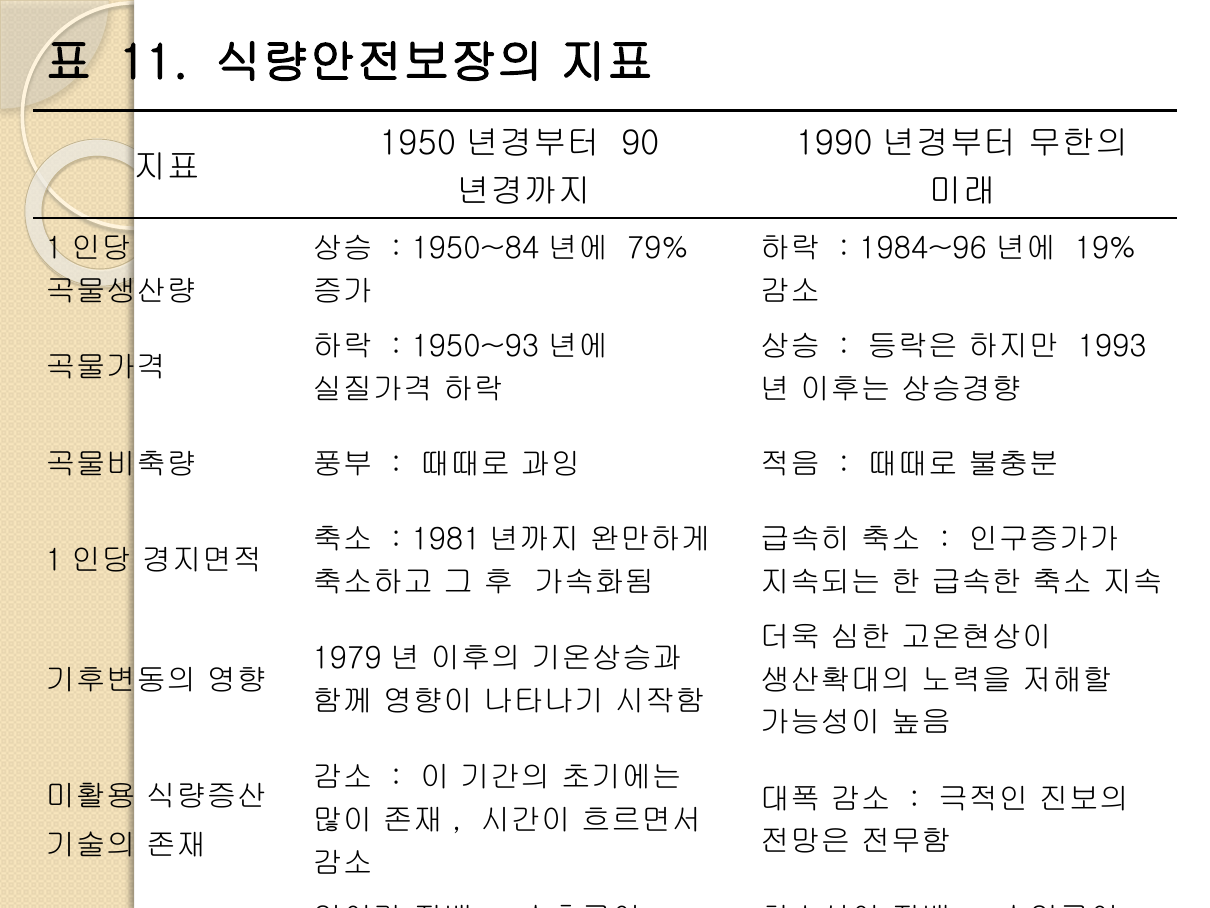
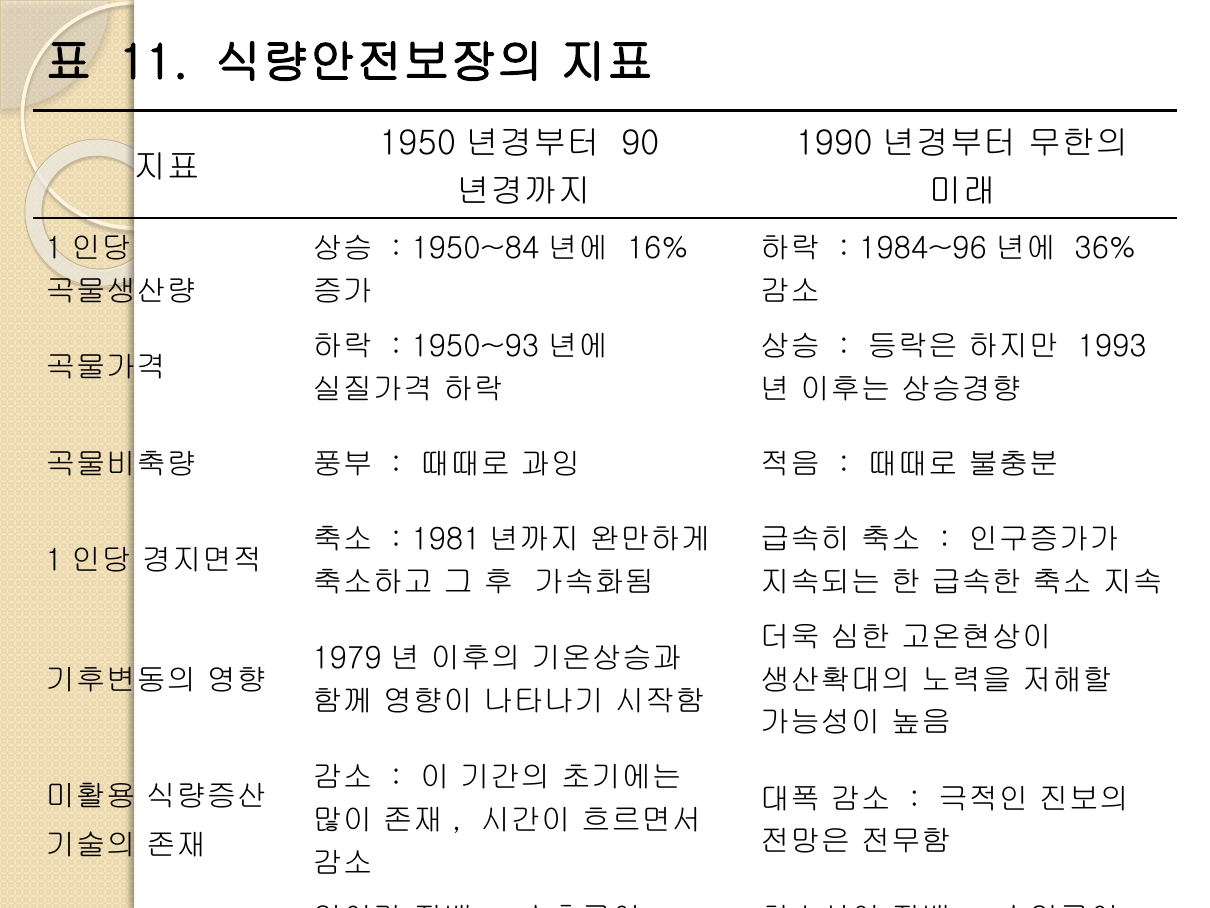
79%: 79% -> 16%
19%: 19% -> 36%
